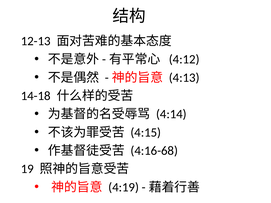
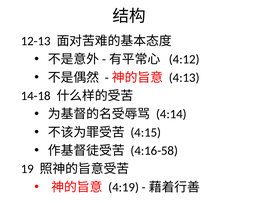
4:16-68: 4:16-68 -> 4:16-58
